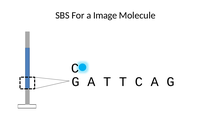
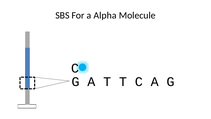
Image: Image -> Alpha
